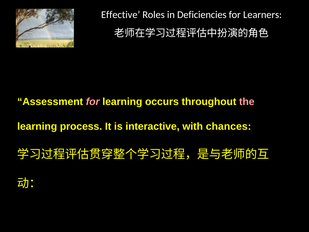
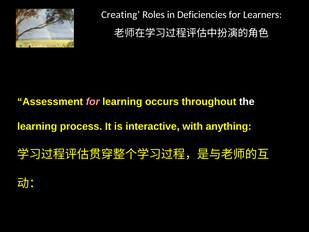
Effective: Effective -> Creating
the colour: pink -> white
chances: chances -> anything
